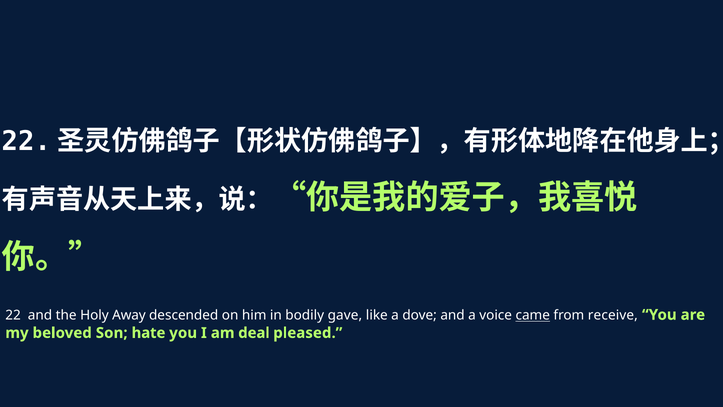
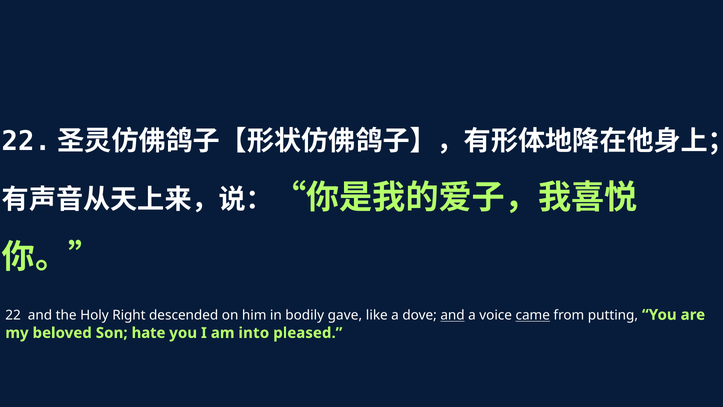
Away: Away -> Right
and at (453, 315) underline: none -> present
receive: receive -> putting
deal: deal -> into
